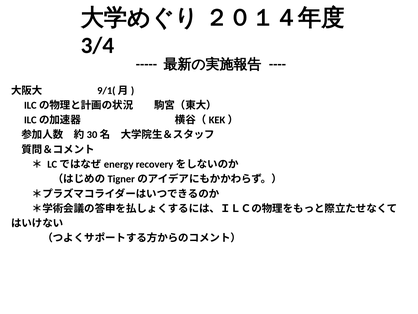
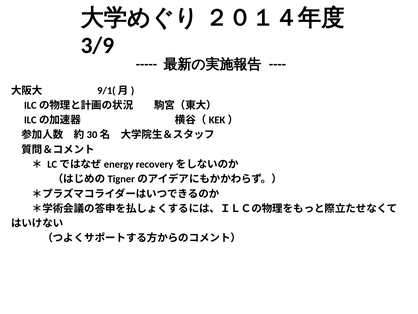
3/4: 3/4 -> 3/9
